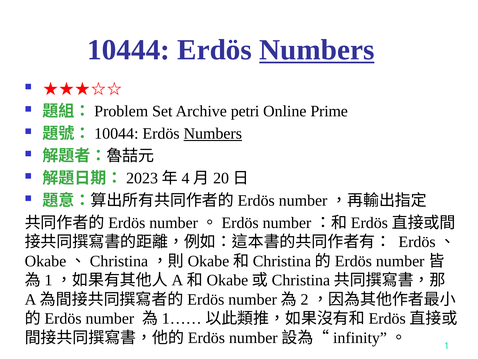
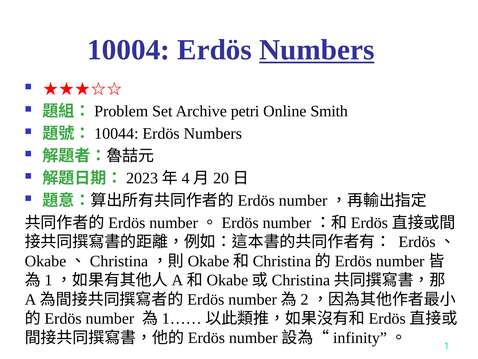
10444: 10444 -> 10004
Prime: Prime -> Smith
Numbers at (213, 133) underline: present -> none
